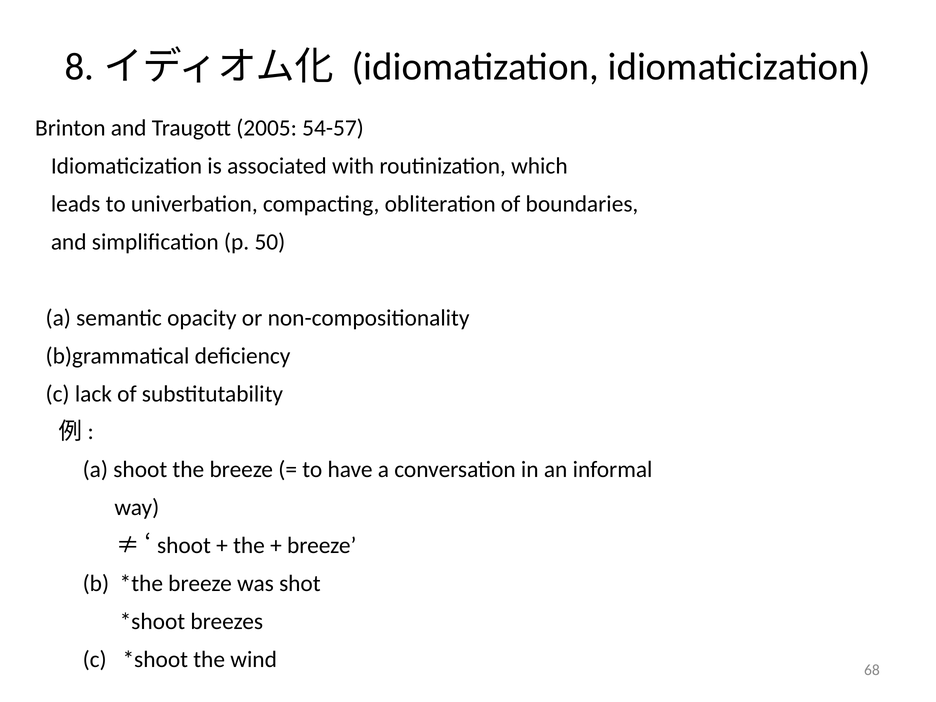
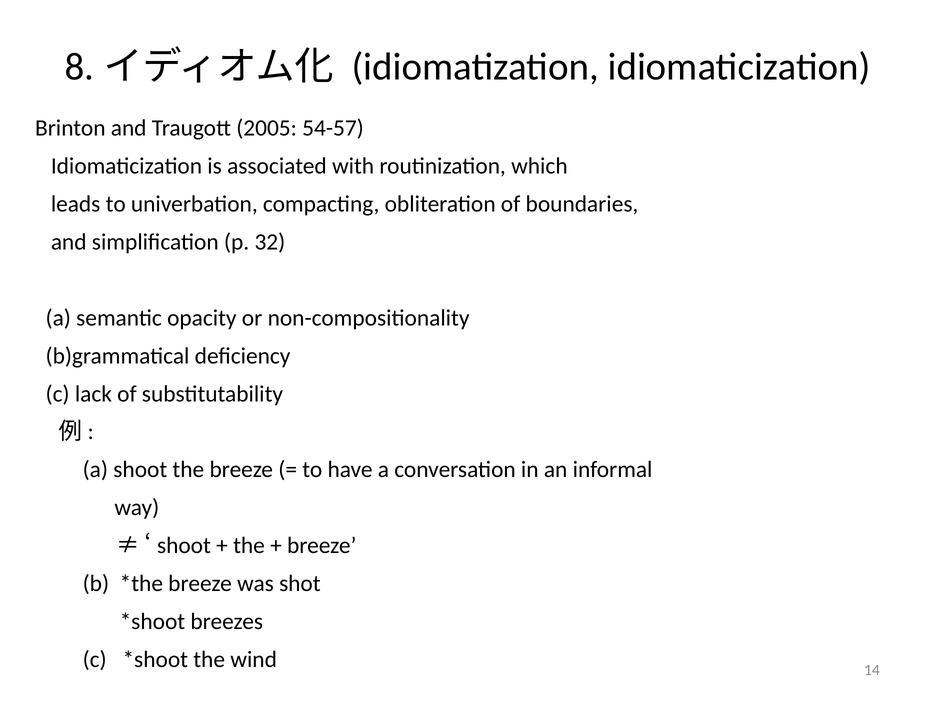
50: 50 -> 32
68: 68 -> 14
